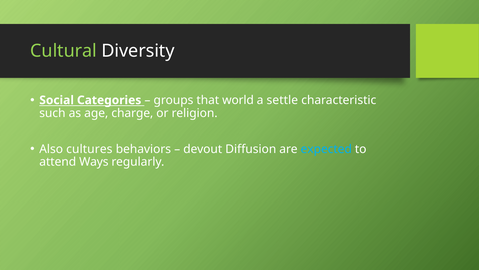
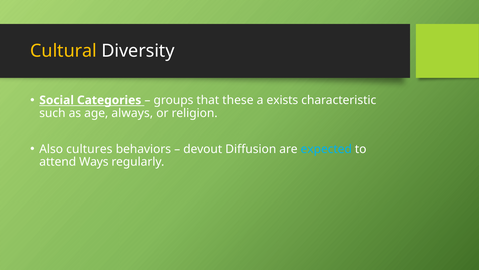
Cultural colour: light green -> yellow
world: world -> these
settle: settle -> exists
charge: charge -> always
